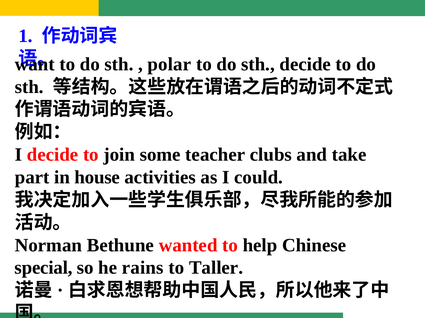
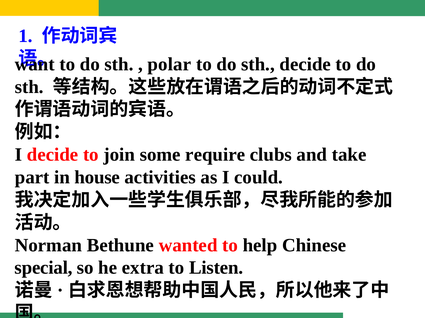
teacher: teacher -> require
rains: rains -> extra
Taller: Taller -> Listen
